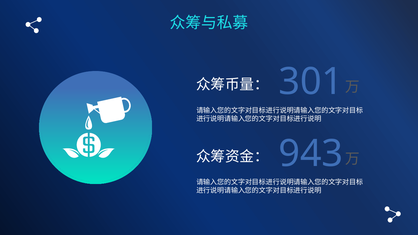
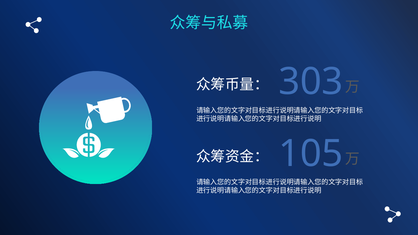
301: 301 -> 303
943: 943 -> 105
